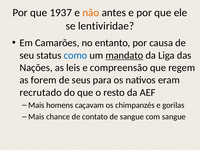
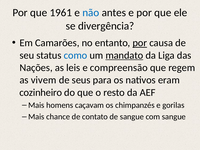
1937: 1937 -> 1961
não colour: orange -> blue
lentiviridae: lentiviridae -> divergência
por at (140, 43) underline: none -> present
forem: forem -> vivem
recrutado: recrutado -> cozinheiro
